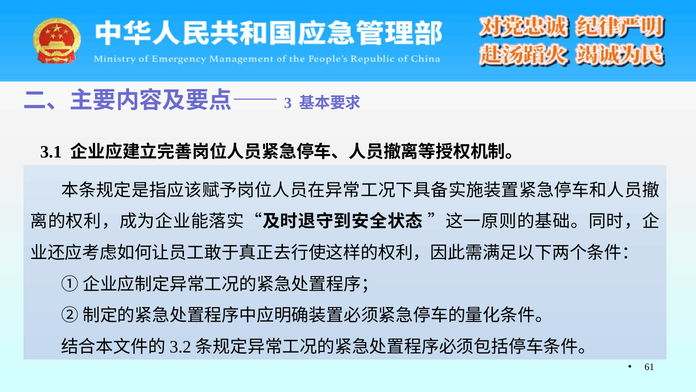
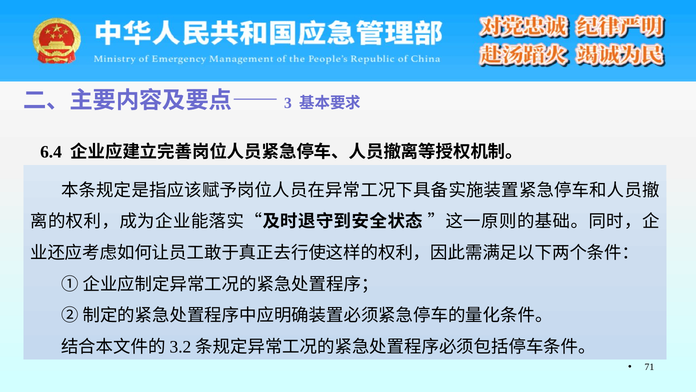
3.1: 3.1 -> 6.4
61: 61 -> 71
